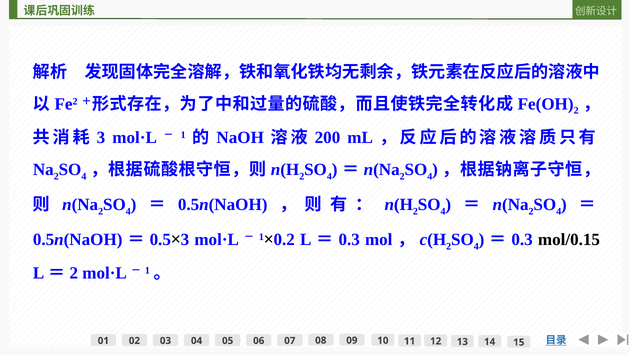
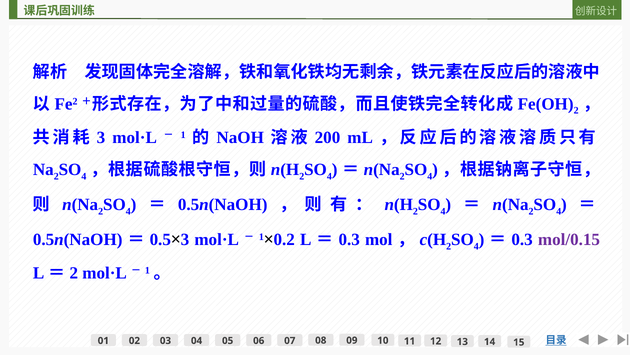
mol/0.15 colour: black -> purple
